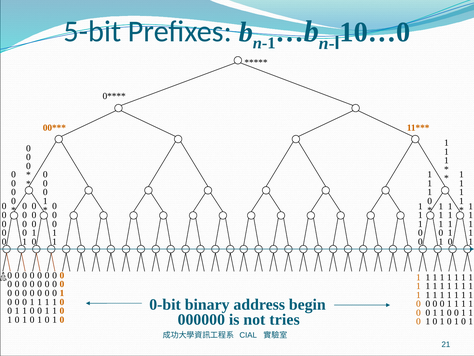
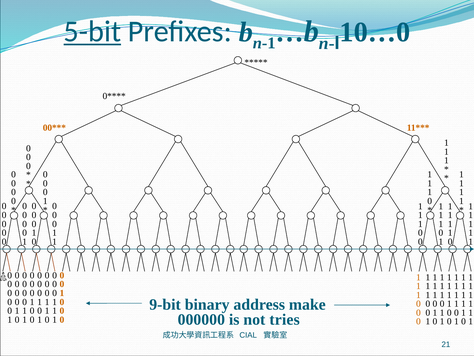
5-bit underline: none -> present
0-bit: 0-bit -> 9-bit
begin: begin -> make
